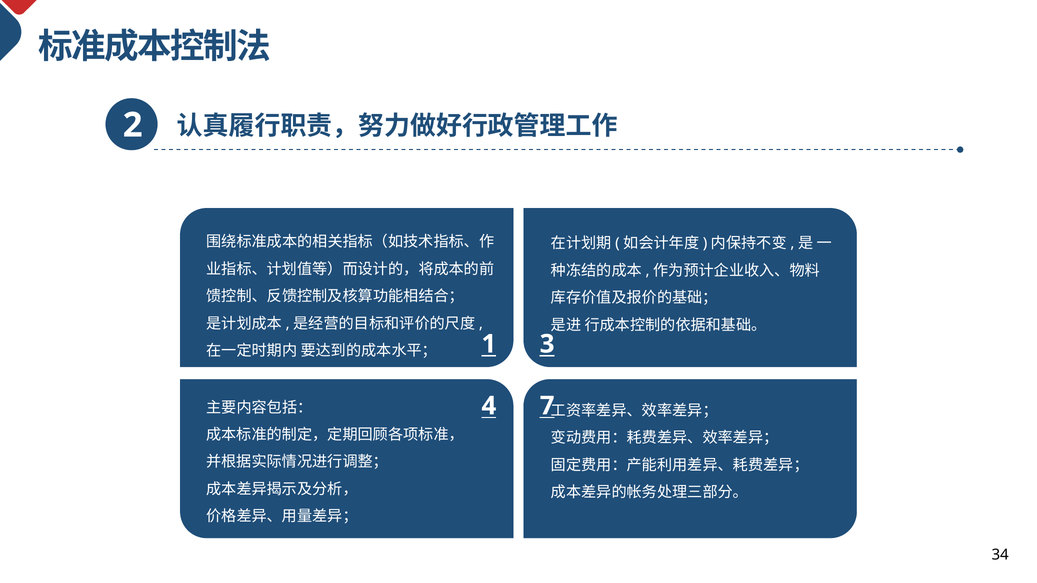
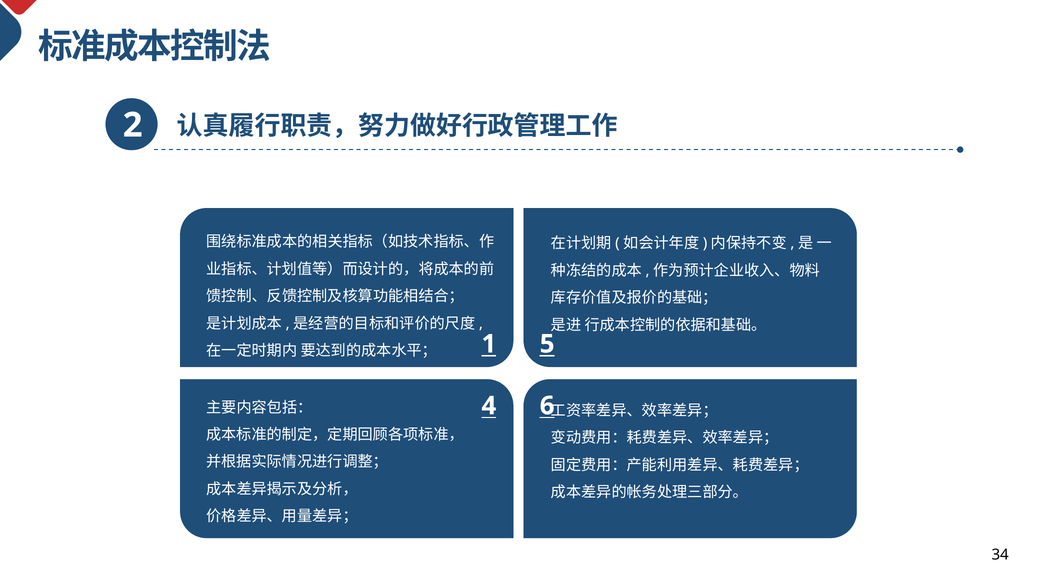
3: 3 -> 5
7: 7 -> 6
